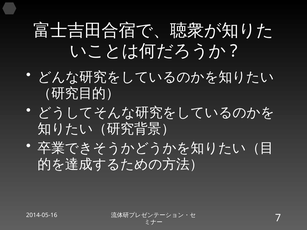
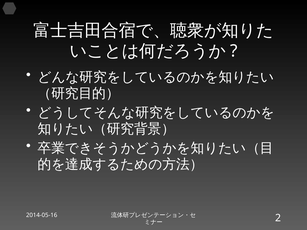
7: 7 -> 2
